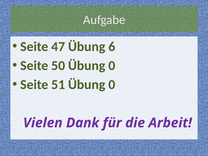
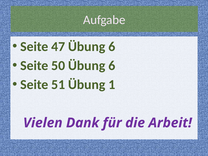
50 Übung 0: 0 -> 6
51 Übung 0: 0 -> 1
